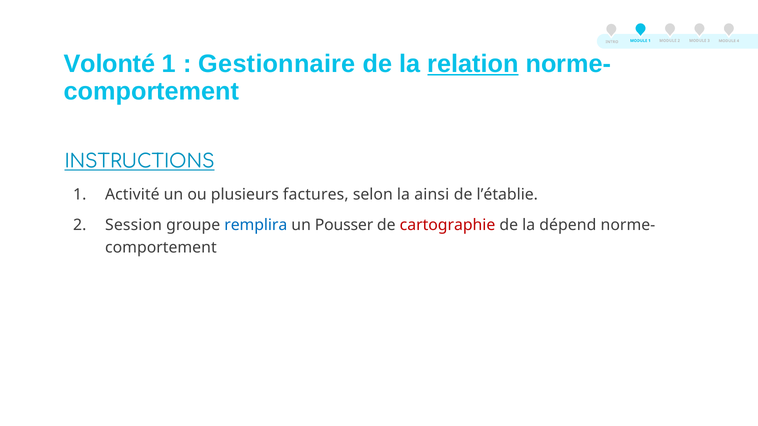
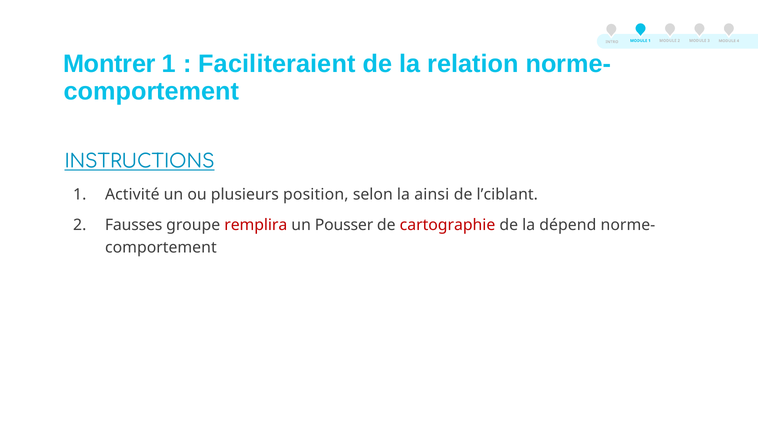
Volonté: Volonté -> Montrer
Gestionnaire: Gestionnaire -> Faciliteraient
relation underline: present -> none
factures: factures -> position
l’établie: l’établie -> l’ciblant
Session: Session -> Fausses
remplira colour: blue -> red
